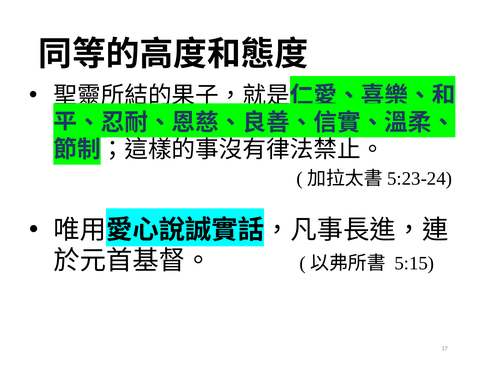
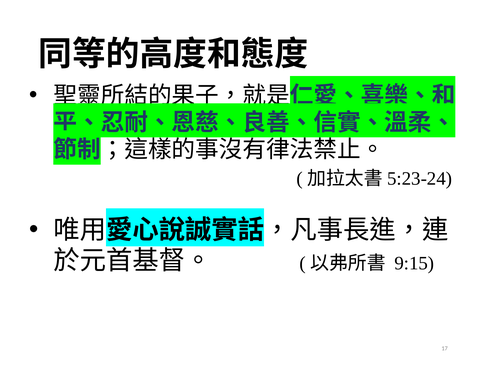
5:15: 5:15 -> 9:15
